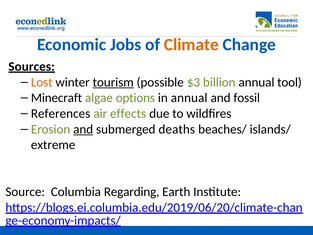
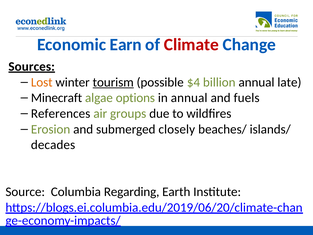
Jobs: Jobs -> Earn
Climate colour: orange -> red
$3: $3 -> $4
tool: tool -> late
fossil: fossil -> fuels
effects: effects -> groups
and at (83, 129) underline: present -> none
deaths: deaths -> closely
extreme: extreme -> decades
